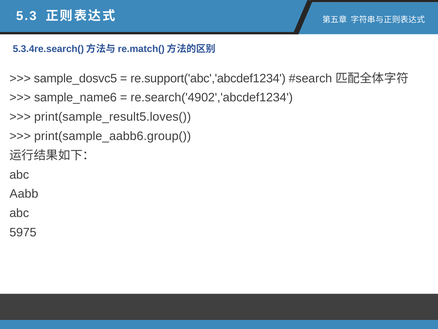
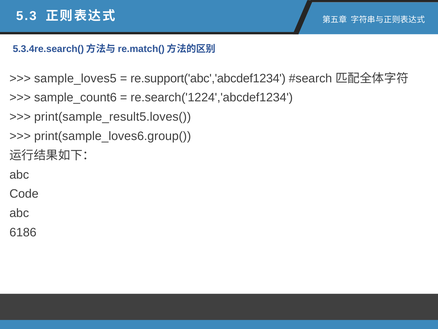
sample_dosvc5: sample_dosvc5 -> sample_loves5
sample_name6: sample_name6 -> sample_count6
re.search('4902','abcdef1234: re.search('4902','abcdef1234 -> re.search('1224','abcdef1234
print(sample_aabb6.group(: print(sample_aabb6.group( -> print(sample_loves6.group(
Aabb: Aabb -> Code
5975: 5975 -> 6186
